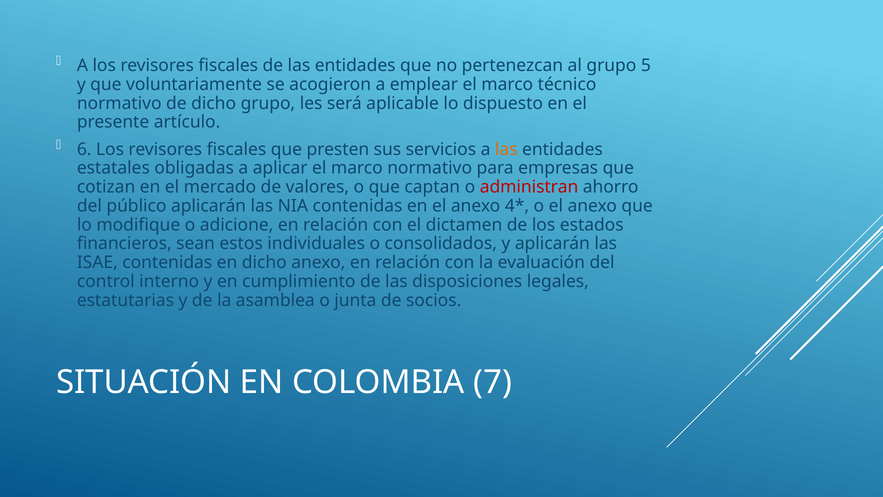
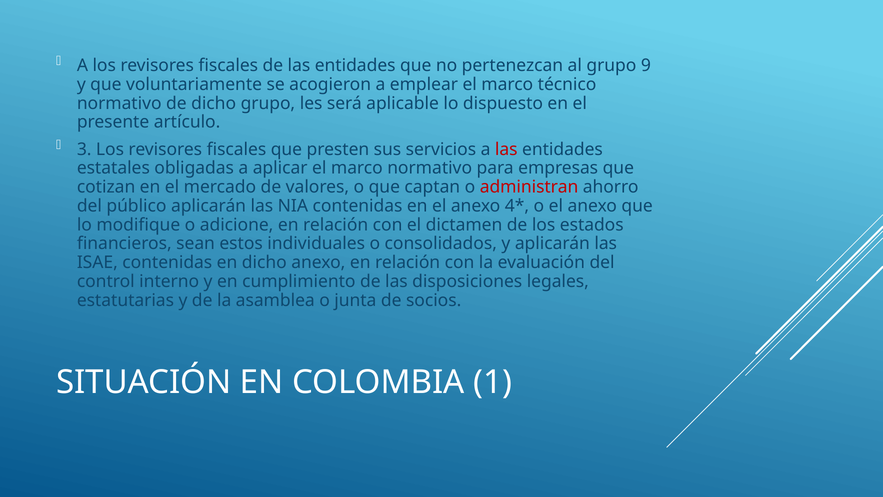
5: 5 -> 9
6: 6 -> 3
las at (506, 149) colour: orange -> red
7: 7 -> 1
